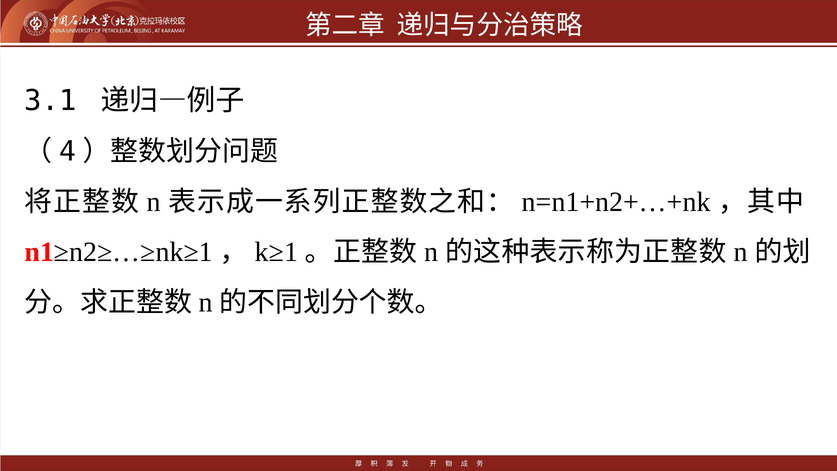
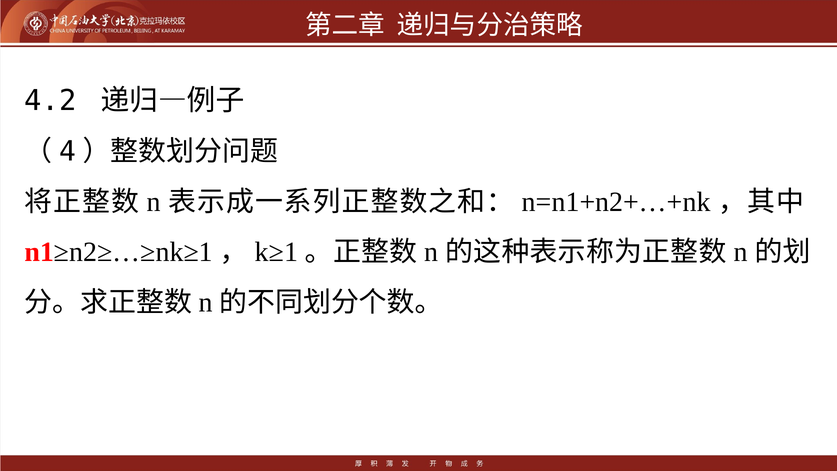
3.1: 3.1 -> 4.2
